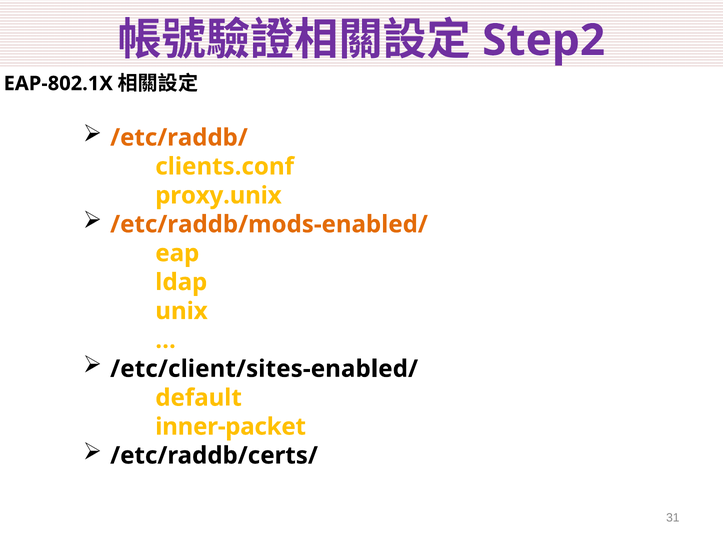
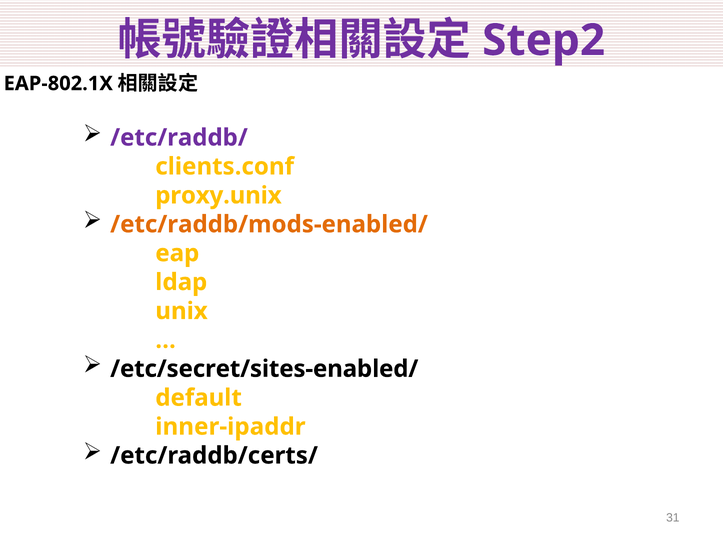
/etc/raddb/ colour: orange -> purple
/etc/client/sites-enabled/: /etc/client/sites-enabled/ -> /etc/secret/sites-enabled/
inner-packet: inner-packet -> inner-ipaddr
